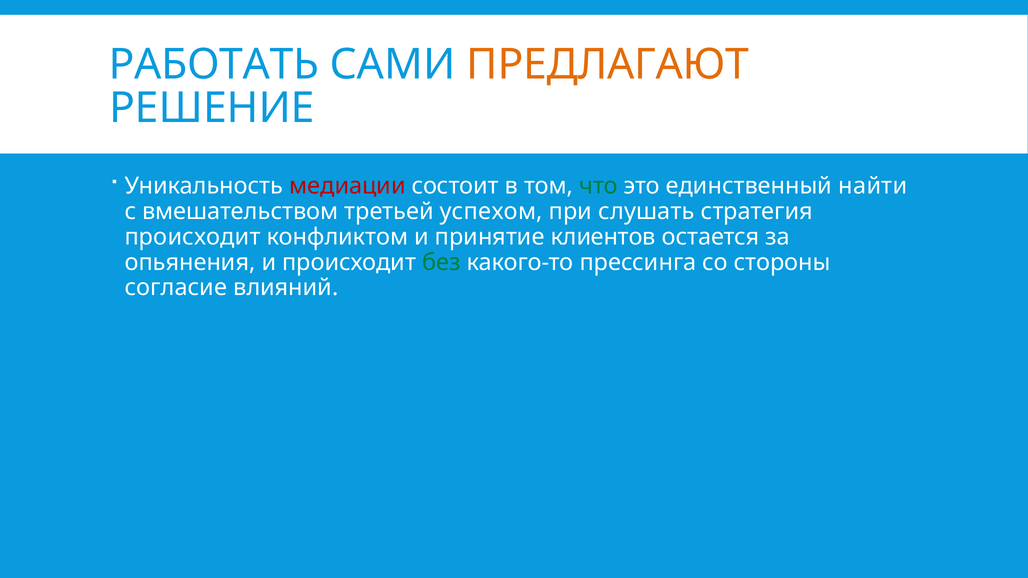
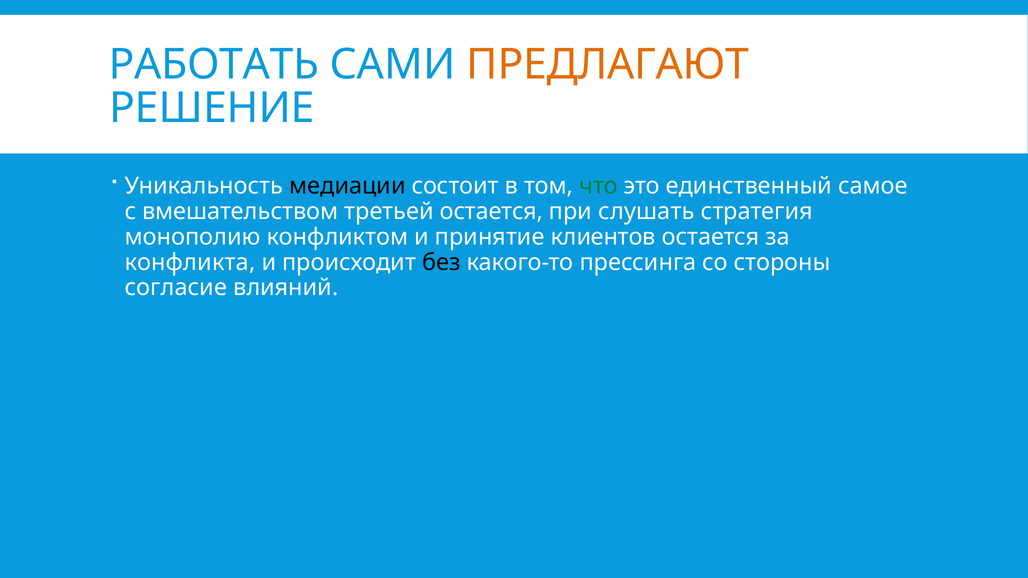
медиации colour: red -> black
найти: найти -> самое
третьей успехом: успехом -> остается
происходит at (193, 237): происходит -> монополию
опьянения: опьянения -> конфликта
без colour: green -> black
